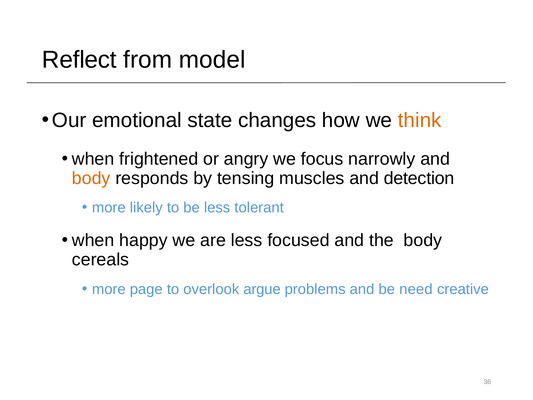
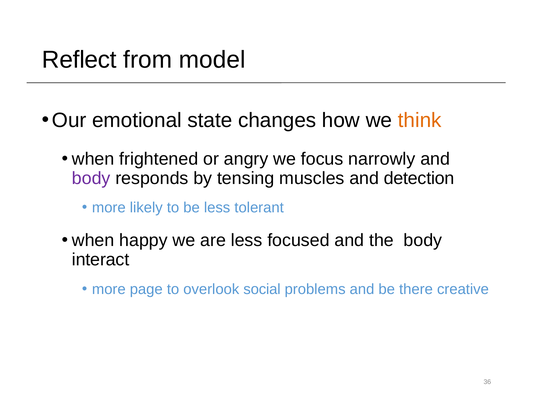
body at (91, 178) colour: orange -> purple
cereals: cereals -> interact
argue: argue -> social
need: need -> there
